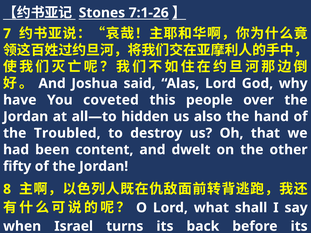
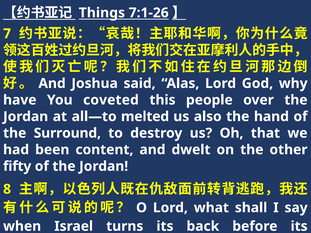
Stones: Stones -> Things
hidden: hidden -> melted
Troubled: Troubled -> Surround
